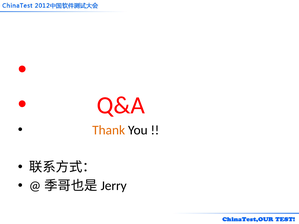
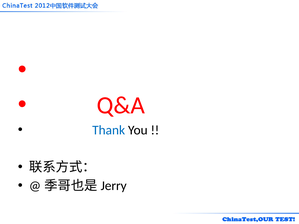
Thank colour: orange -> blue
